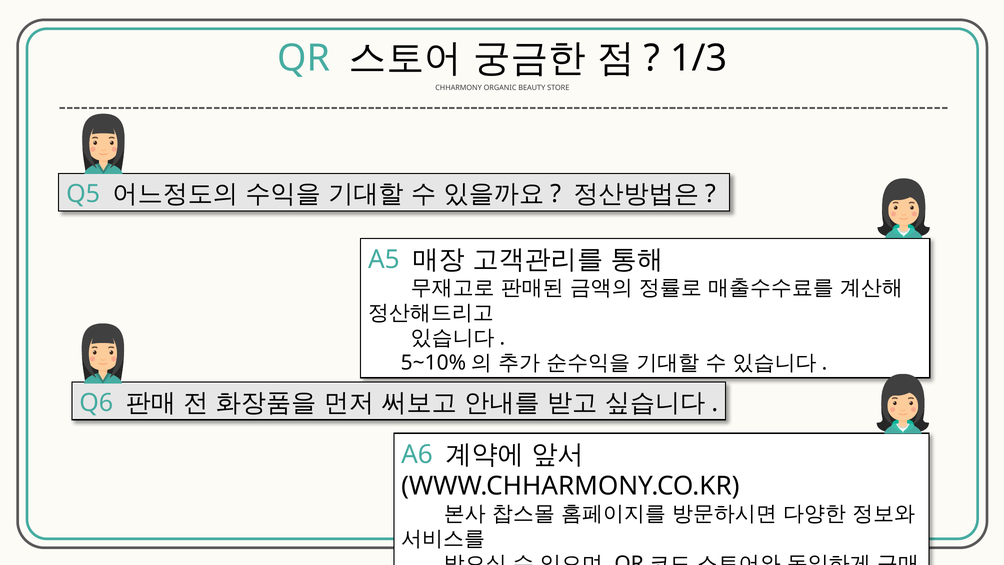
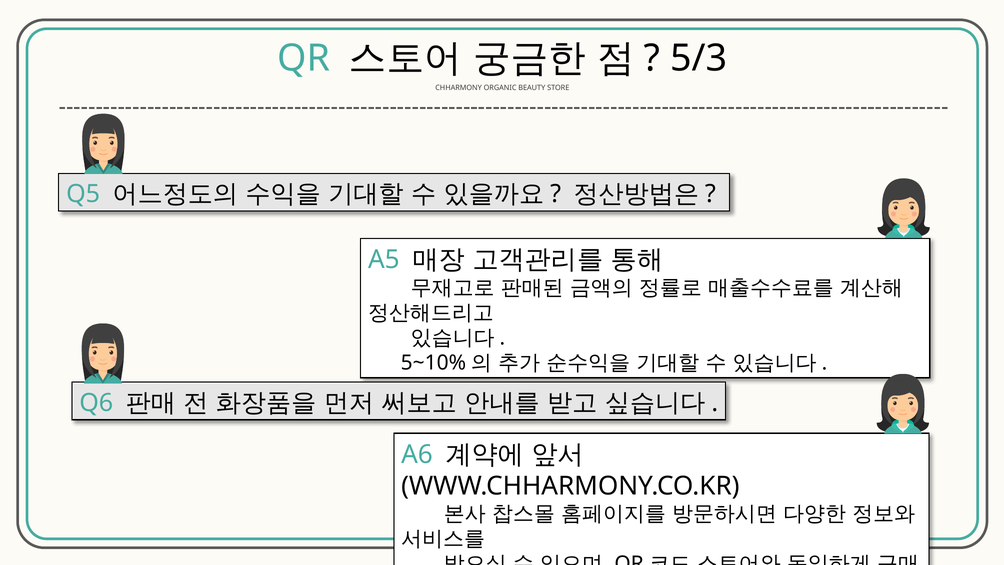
1/3: 1/3 -> 5/3
